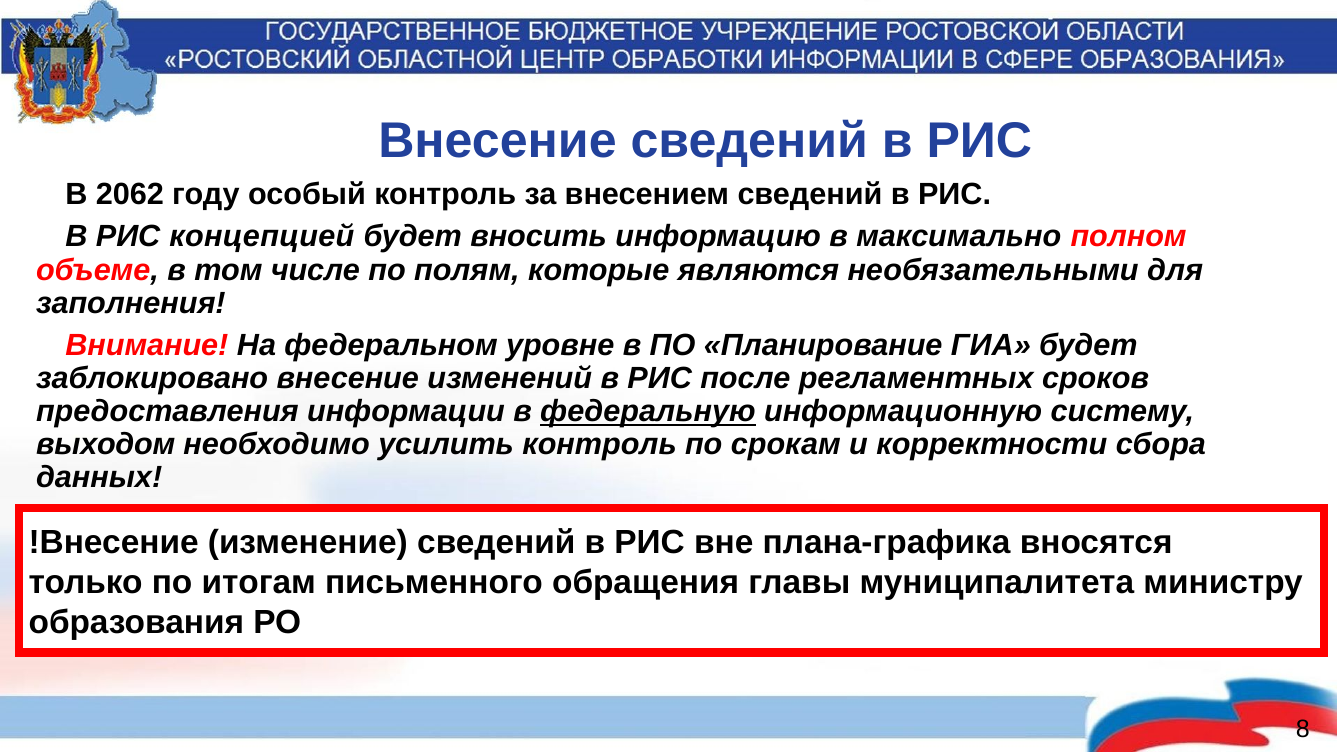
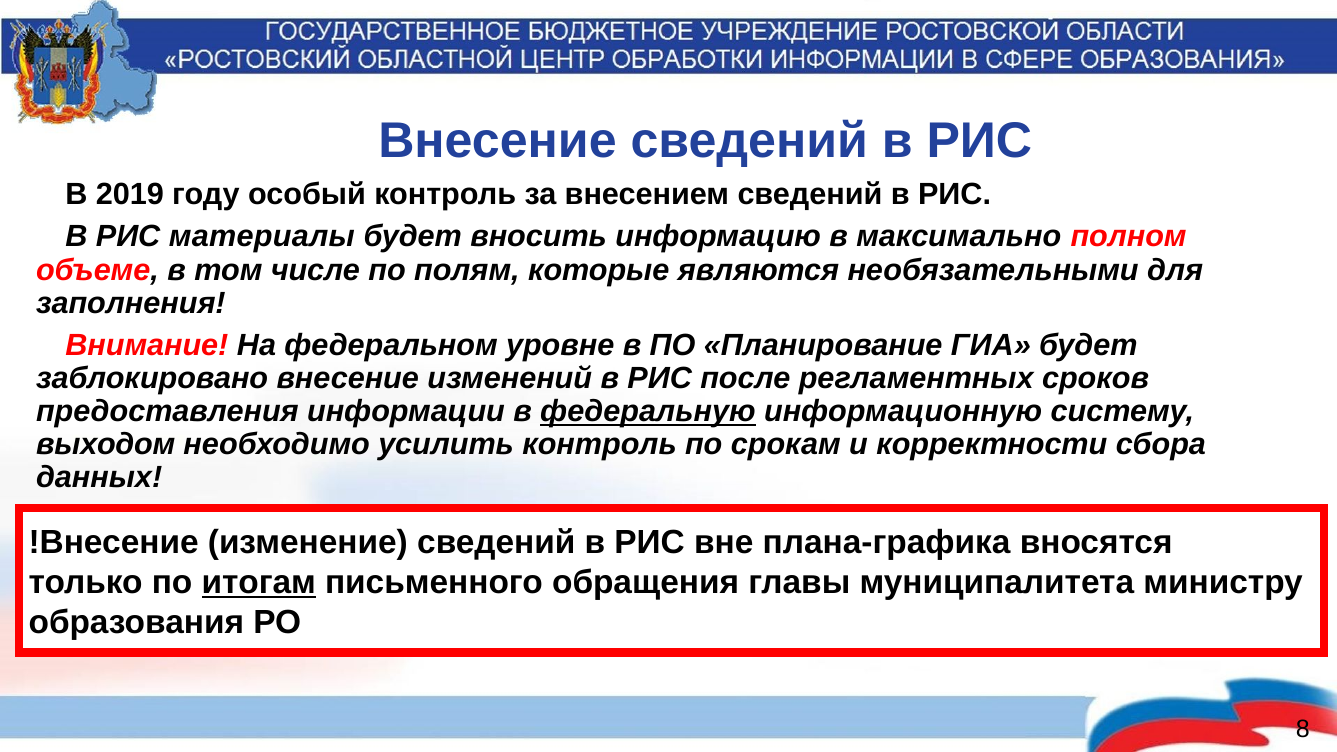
2062: 2062 -> 2019
концепцией: концепцией -> материалы
итогам underline: none -> present
